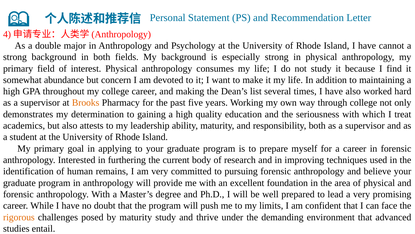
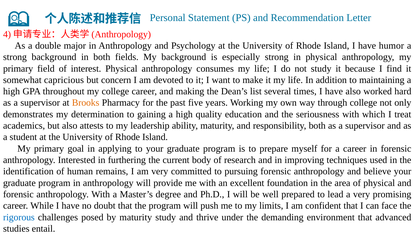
cannot: cannot -> humor
abundance: abundance -> capricious
rigorous colour: orange -> blue
